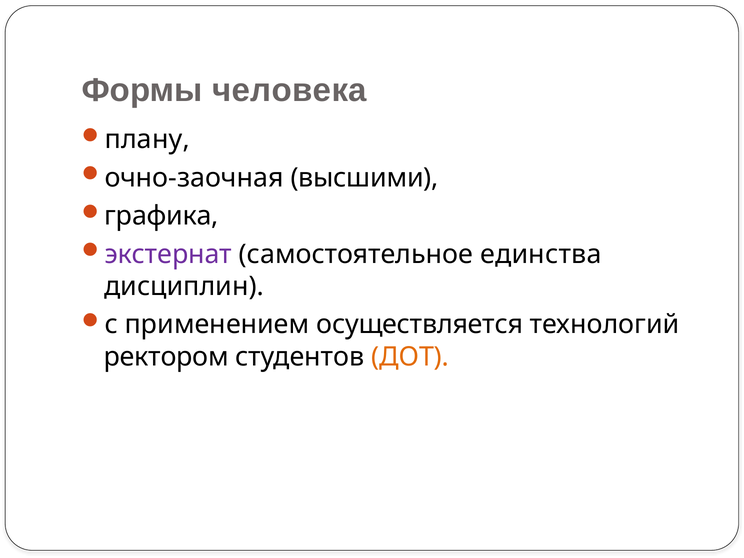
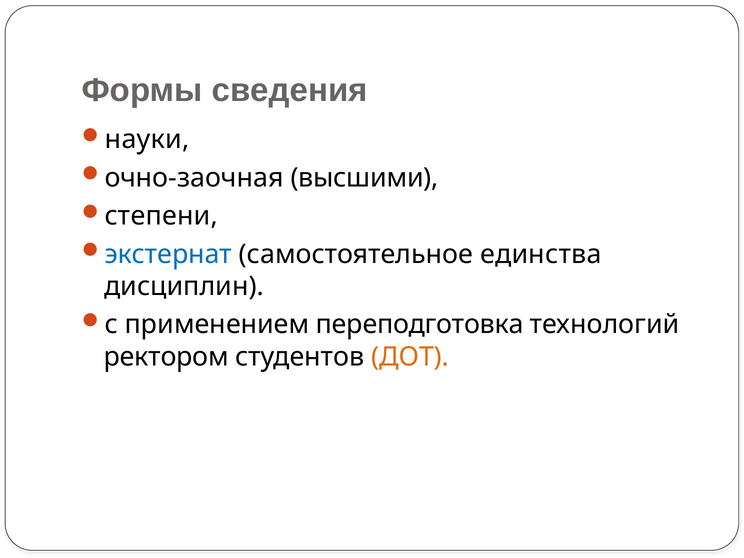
человека: человека -> сведения
плану: плану -> науки
графика: графика -> степени
экстернат colour: purple -> blue
осуществляется: осуществляется -> переподготовка
